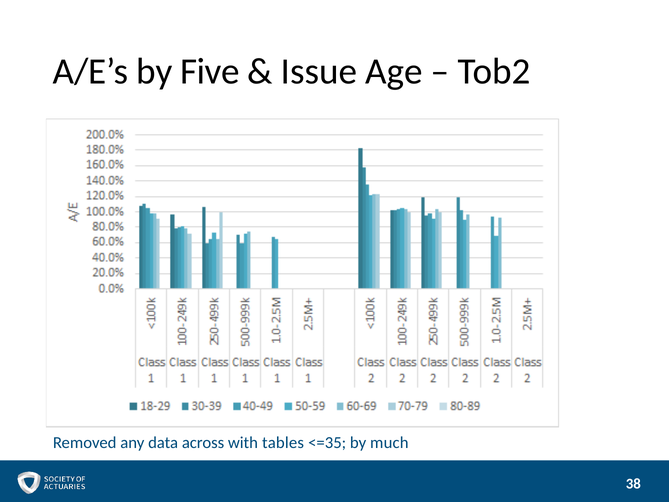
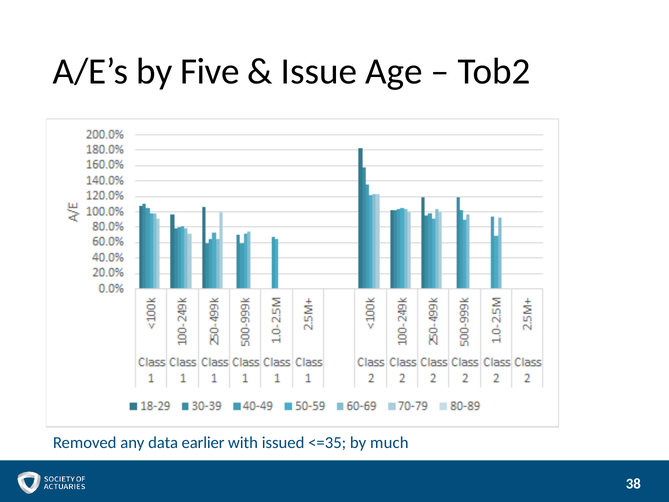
across: across -> earlier
tables: tables -> issued
